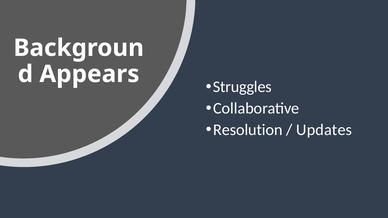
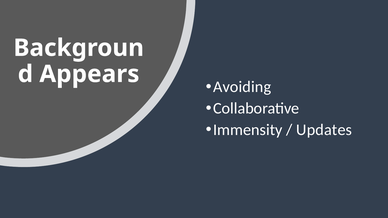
Struggles: Struggles -> Avoiding
Resolution: Resolution -> Immensity
